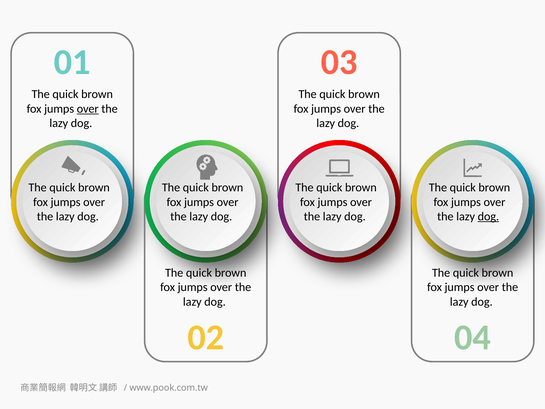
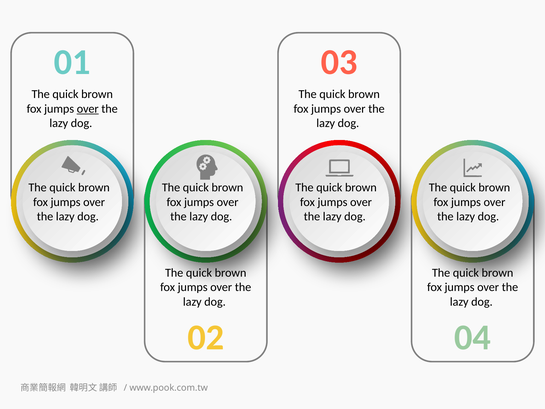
dog at (488, 216) underline: present -> none
